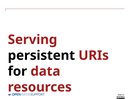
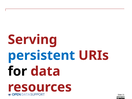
persistent colour: black -> blue
